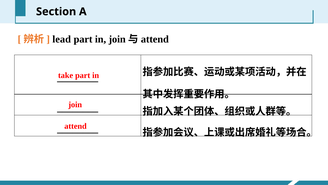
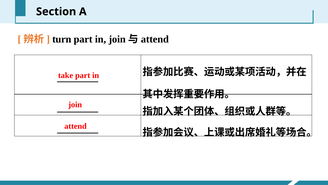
lead: lead -> turn
